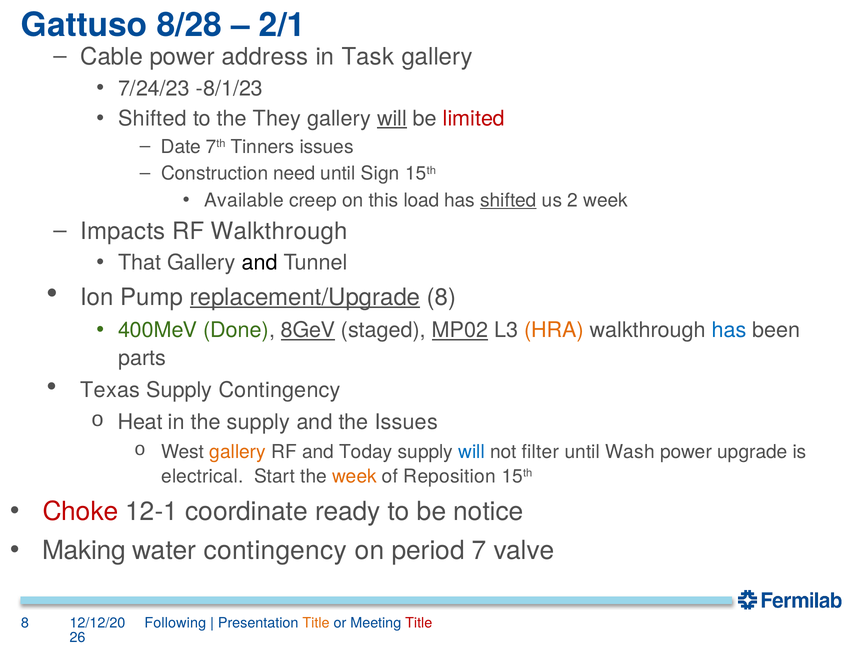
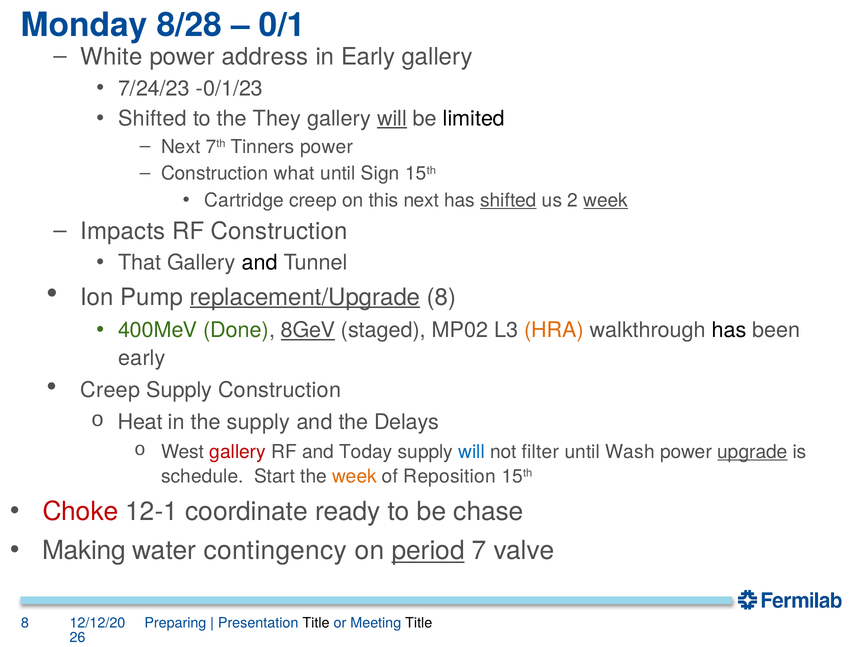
Gattuso: Gattuso -> Monday
2/1: 2/1 -> 0/1
Cable: Cable -> White
in Task: Task -> Early
-8/1/23: -8/1/23 -> -0/1/23
limited colour: red -> black
Date at (181, 147): Date -> Next
Tinners issues: issues -> power
need: need -> what
Available: Available -> Cartridge
this load: load -> next
week at (606, 200) underline: none -> present
RF Walkthrough: Walkthrough -> Construction
MP02 underline: present -> none
has at (729, 331) colour: blue -> black
parts at (142, 358): parts -> early
Texas at (110, 390): Texas -> Creep
Supply Contingency: Contingency -> Construction
the Issues: Issues -> Delays
gallery at (238, 452) colour: orange -> red
upgrade underline: none -> present
electrical: electrical -> schedule
notice: notice -> chase
period underline: none -> present
Following: Following -> Preparing
Title at (316, 623) colour: orange -> black
Title at (419, 623) colour: red -> black
